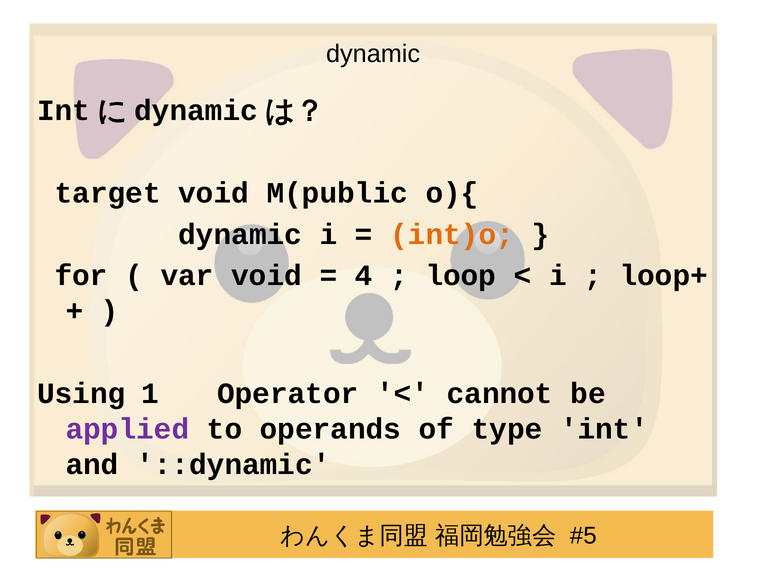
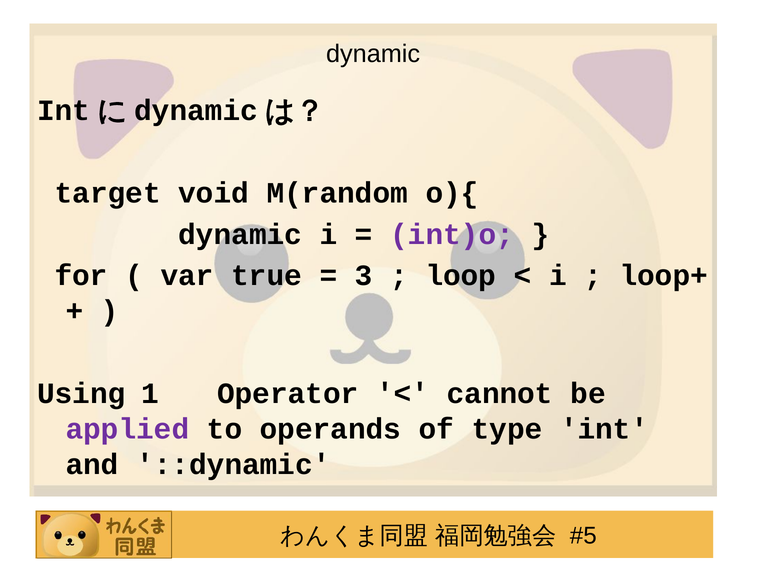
M(public: M(public -> M(random
int)o colour: orange -> purple
var void: void -> true
4: 4 -> 3
